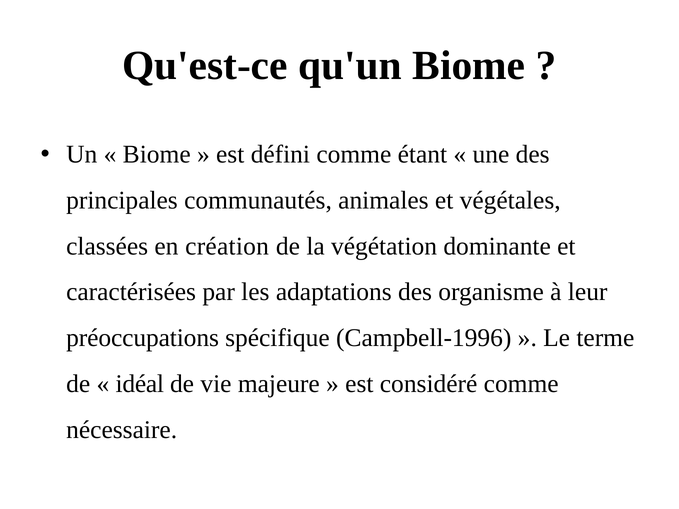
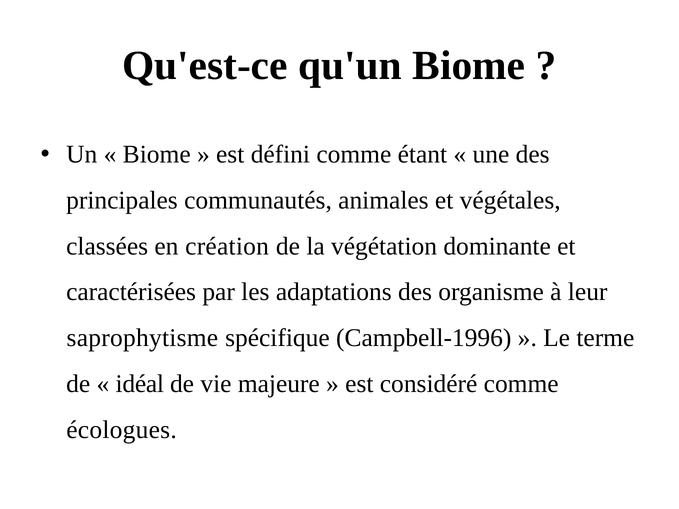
préoccupations: préoccupations -> saprophytisme
nécessaire: nécessaire -> écologues
